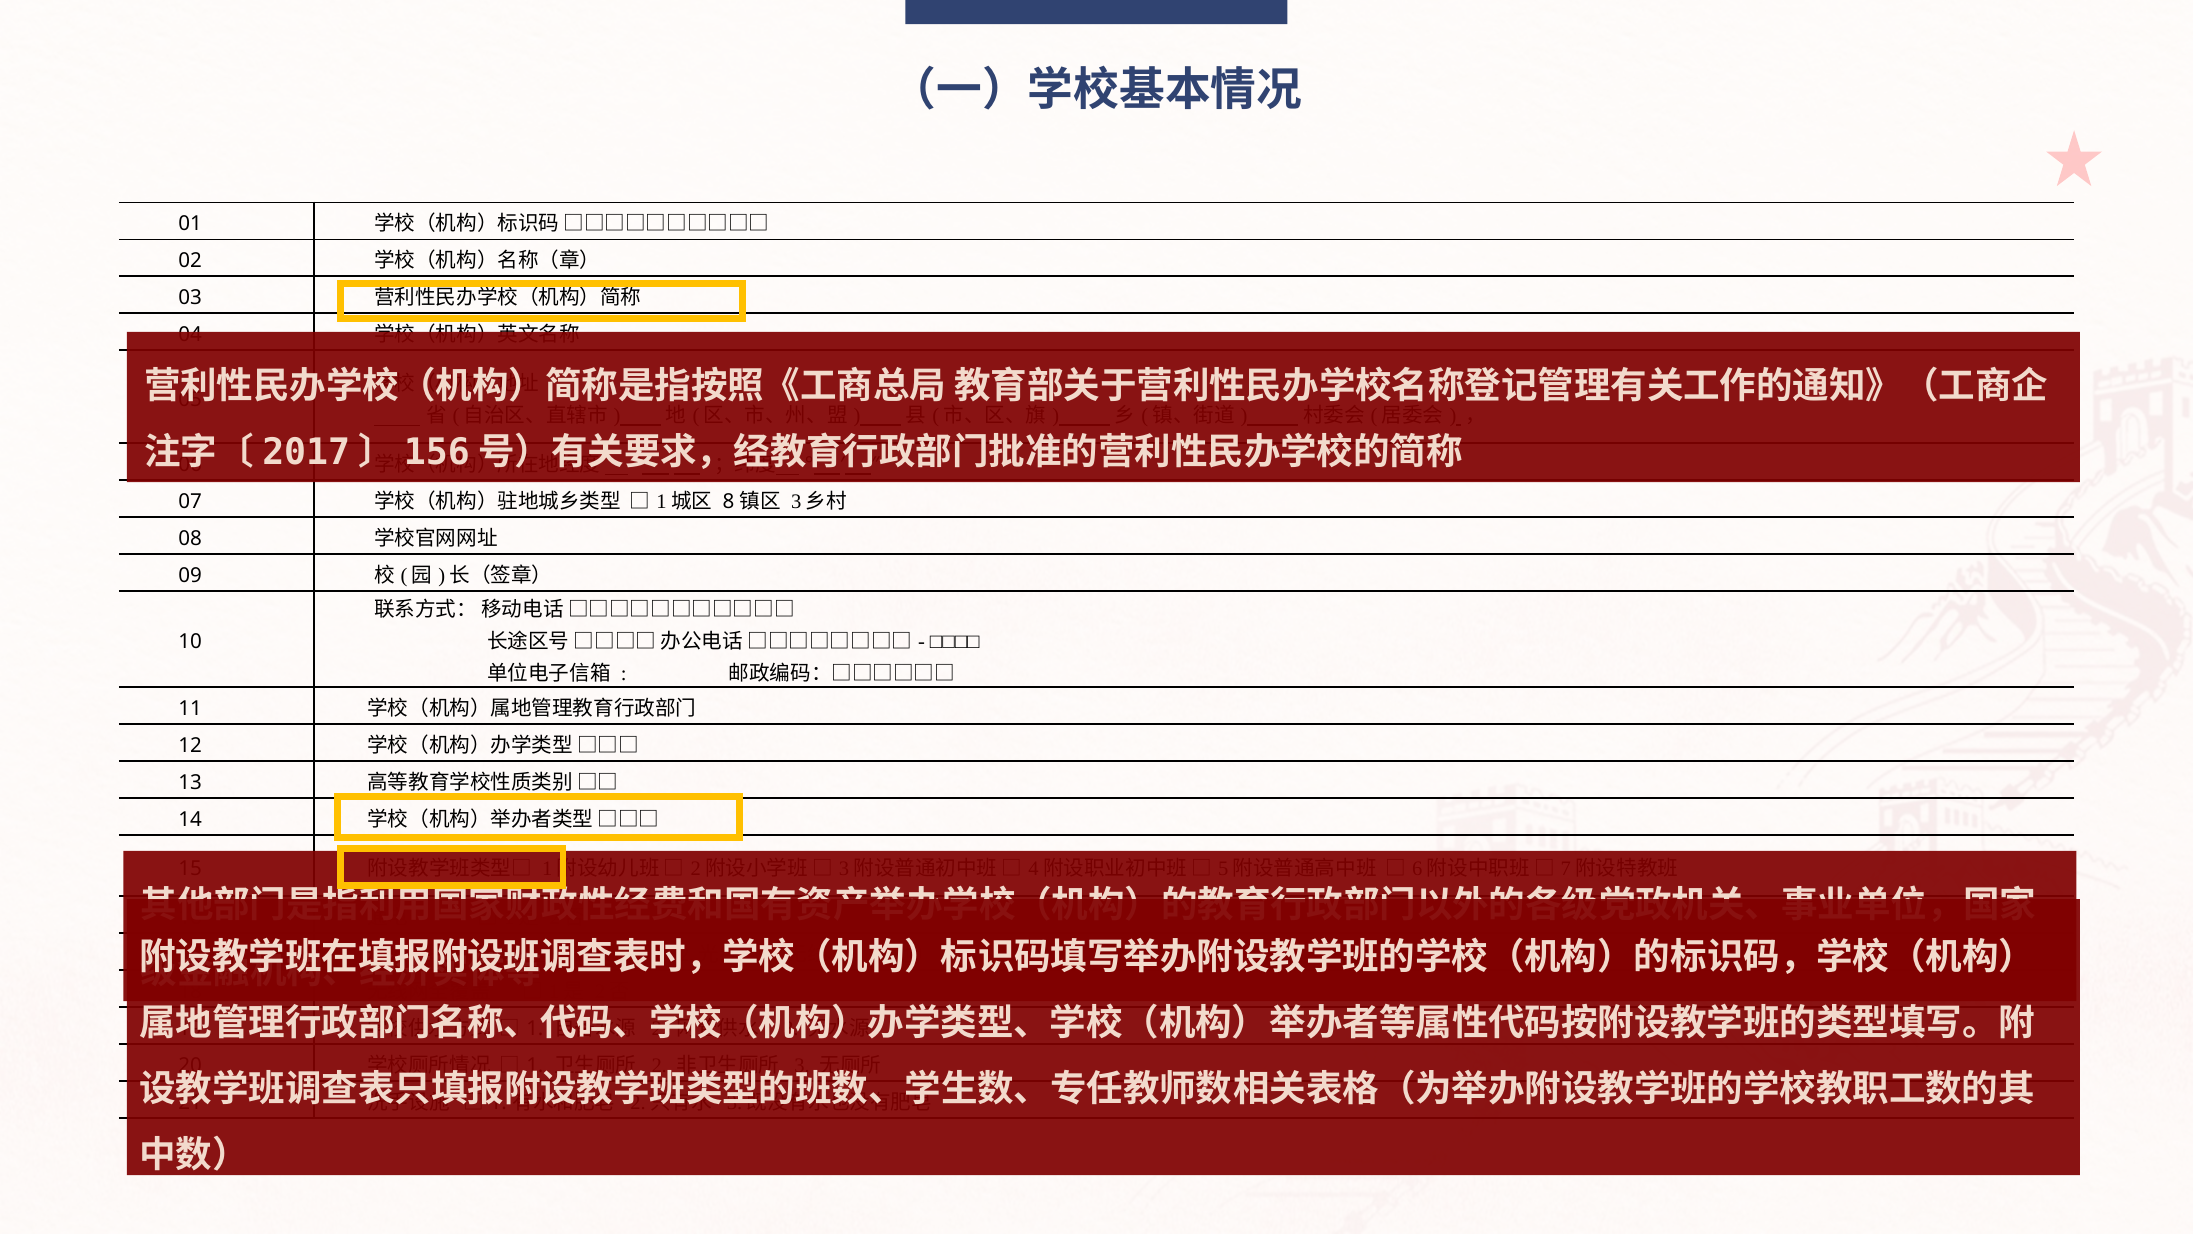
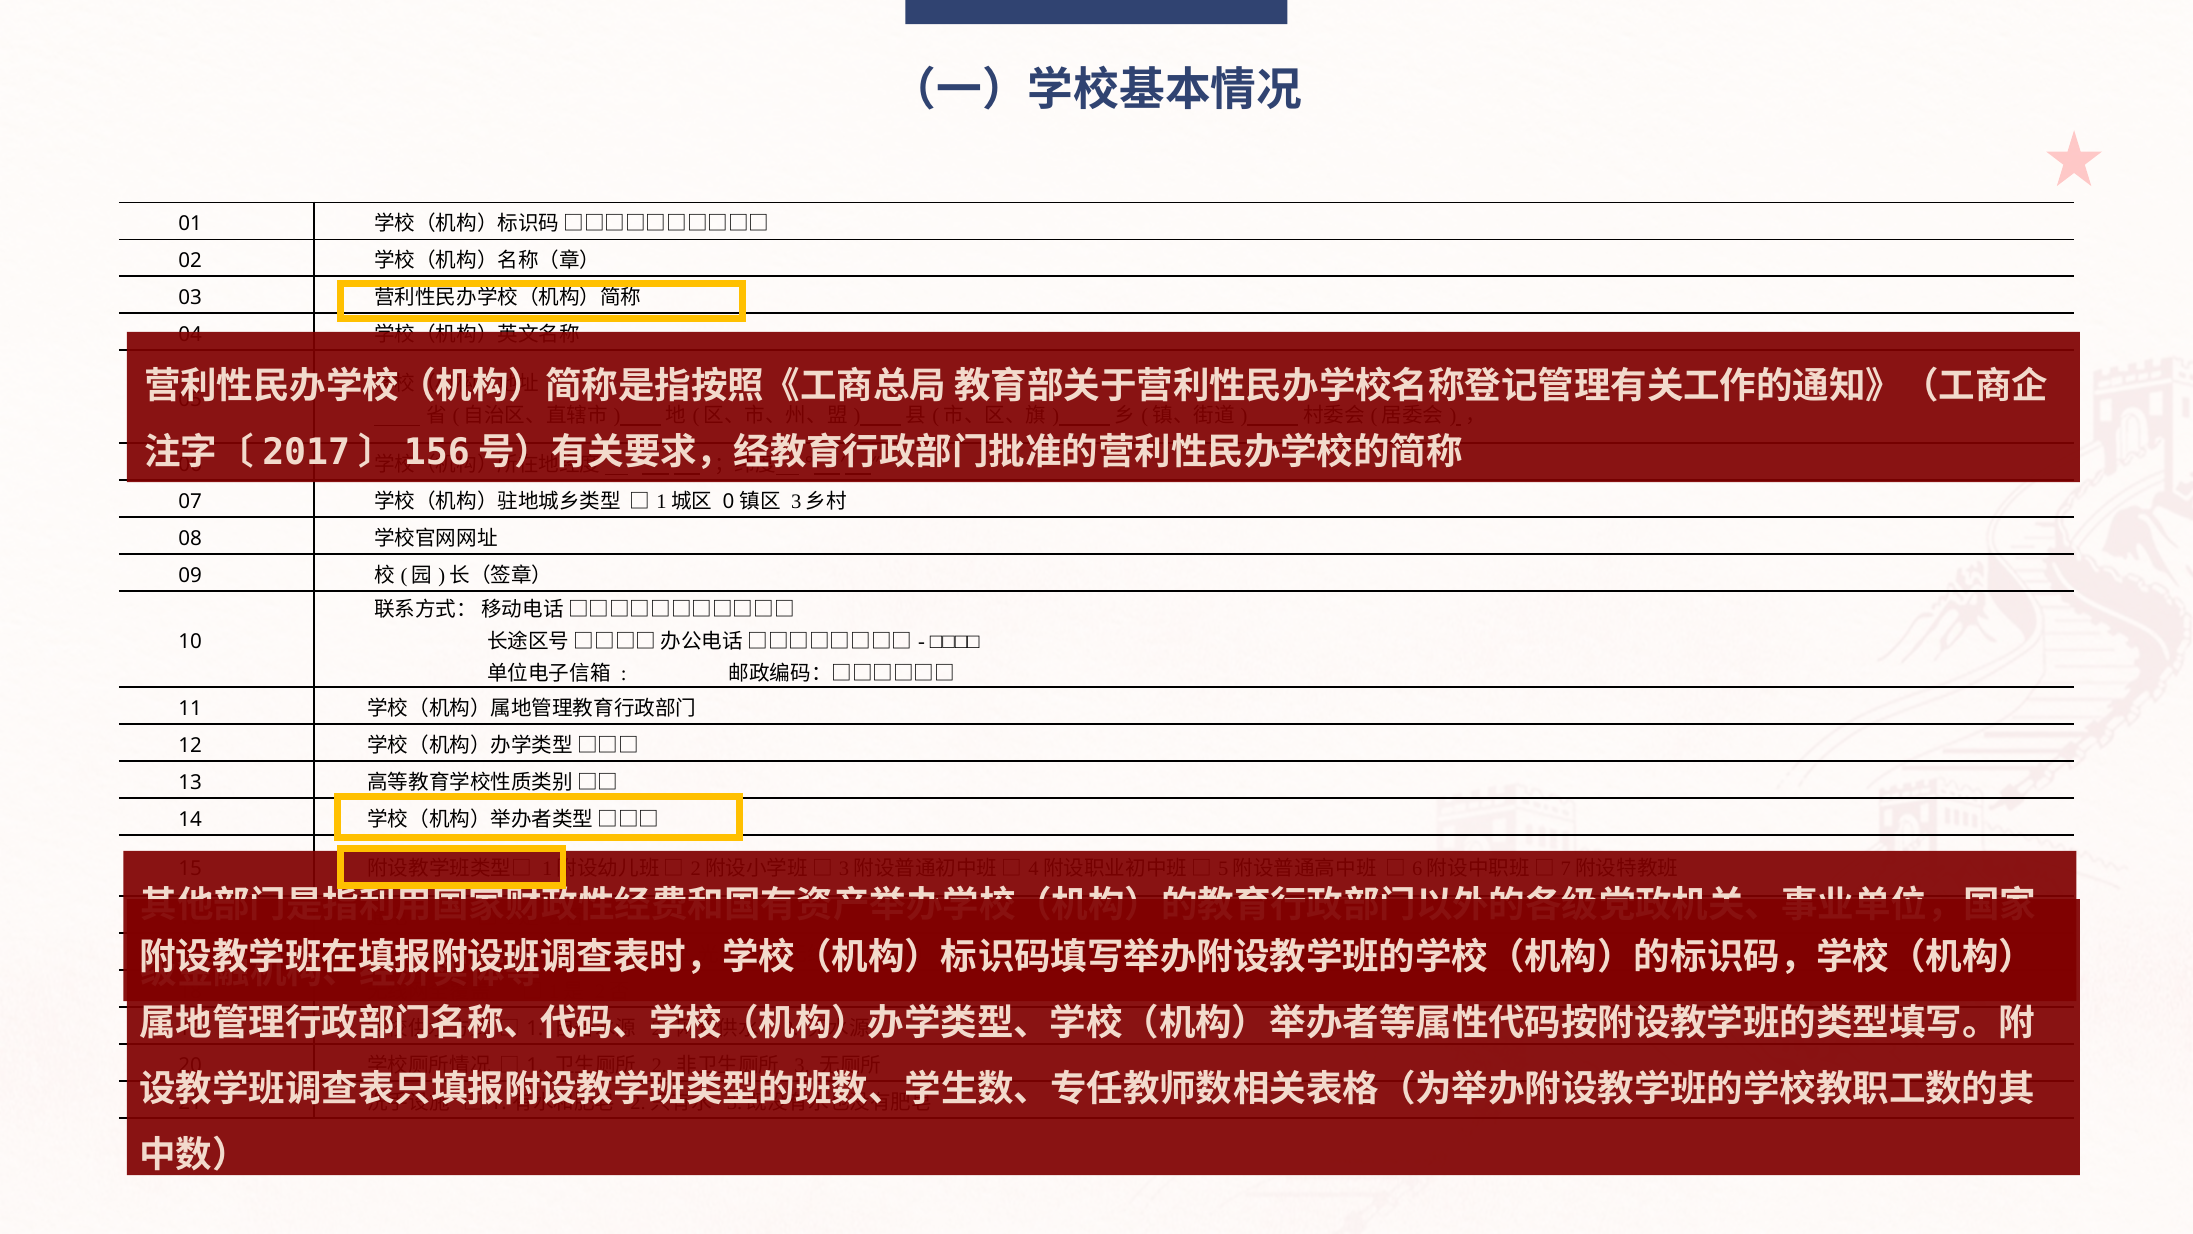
8: 8 -> 0
